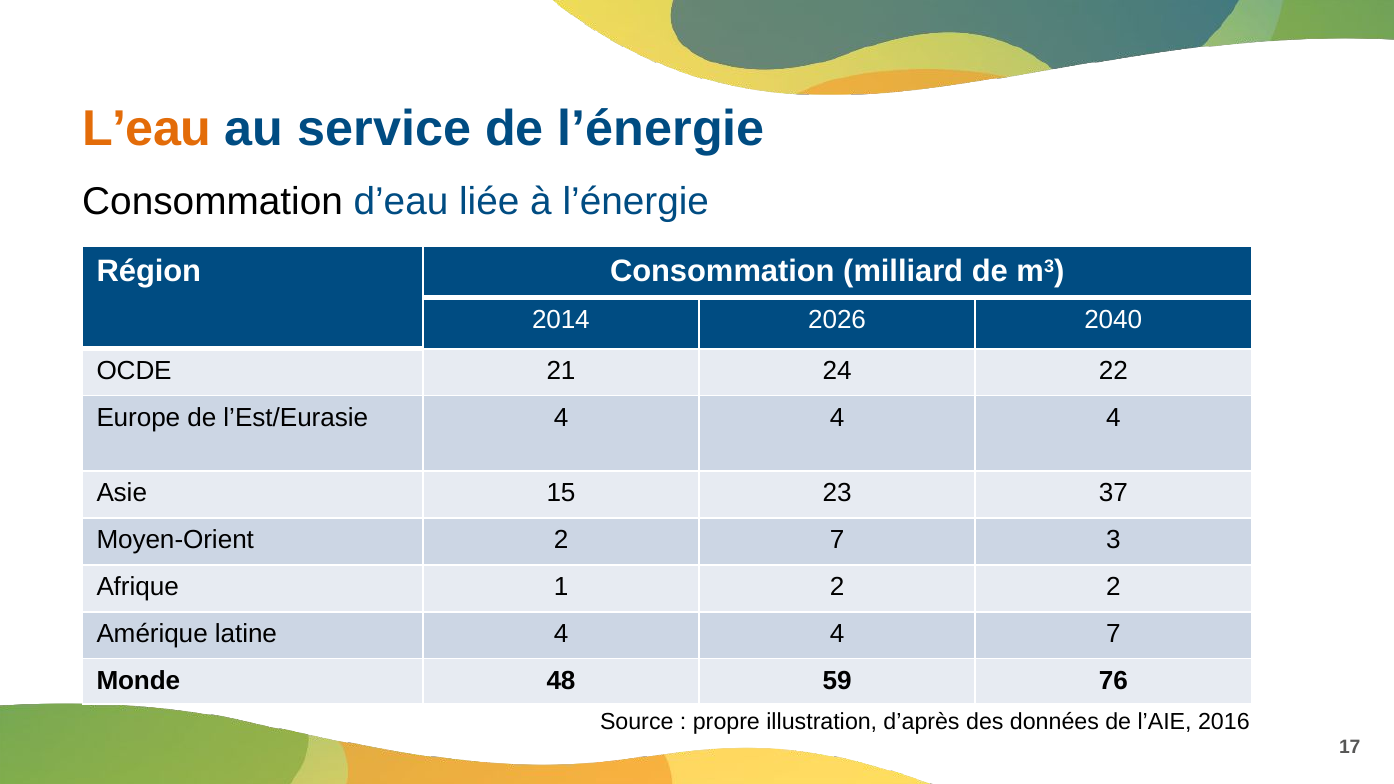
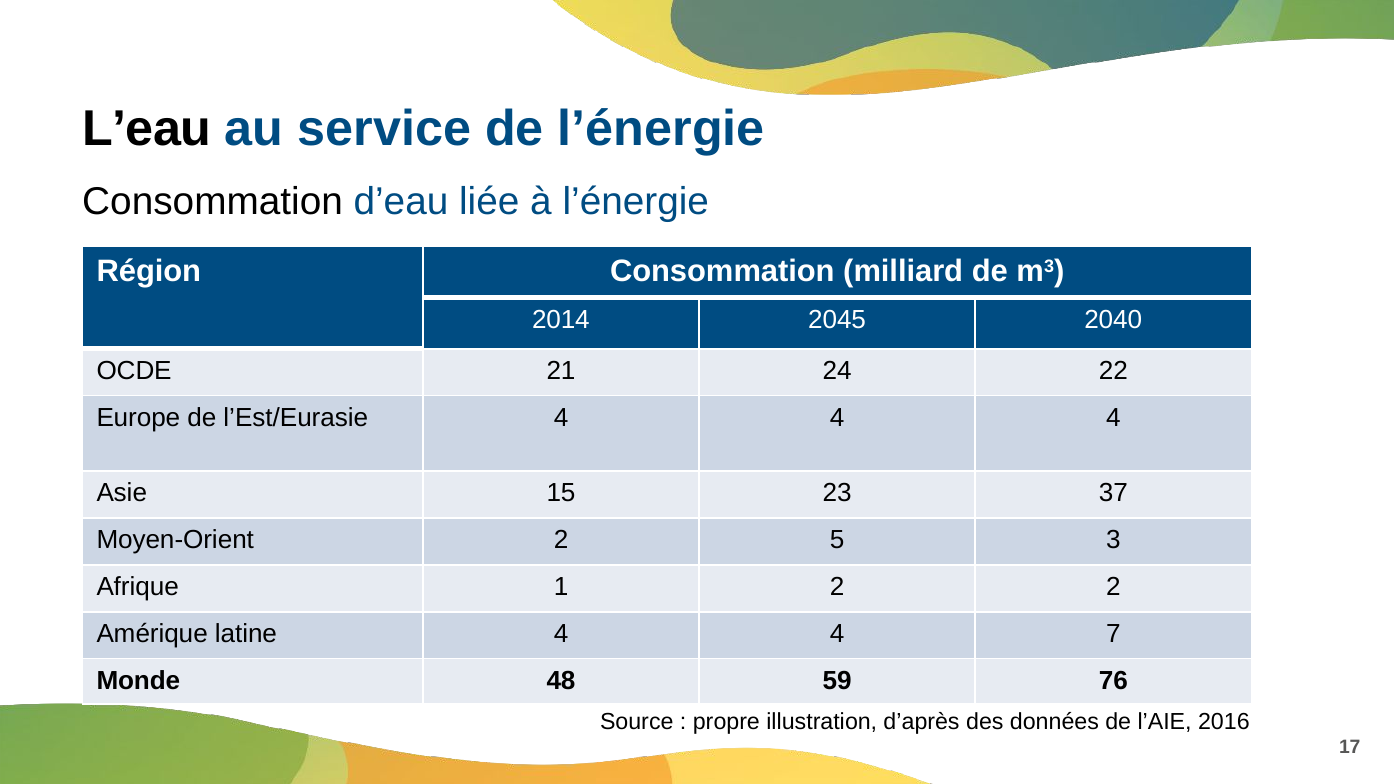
L’eau colour: orange -> black
2026: 2026 -> 2045
2 7: 7 -> 5
